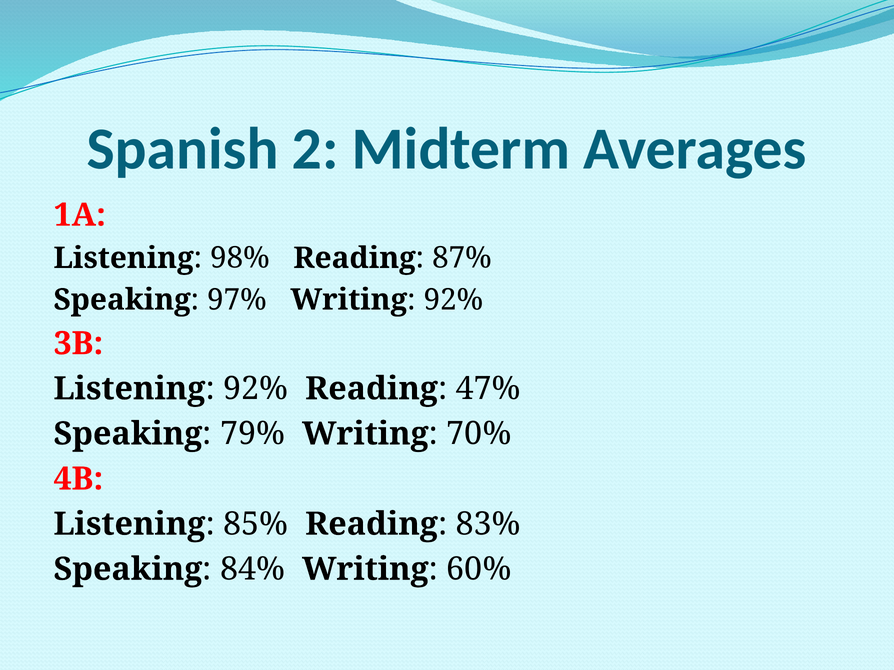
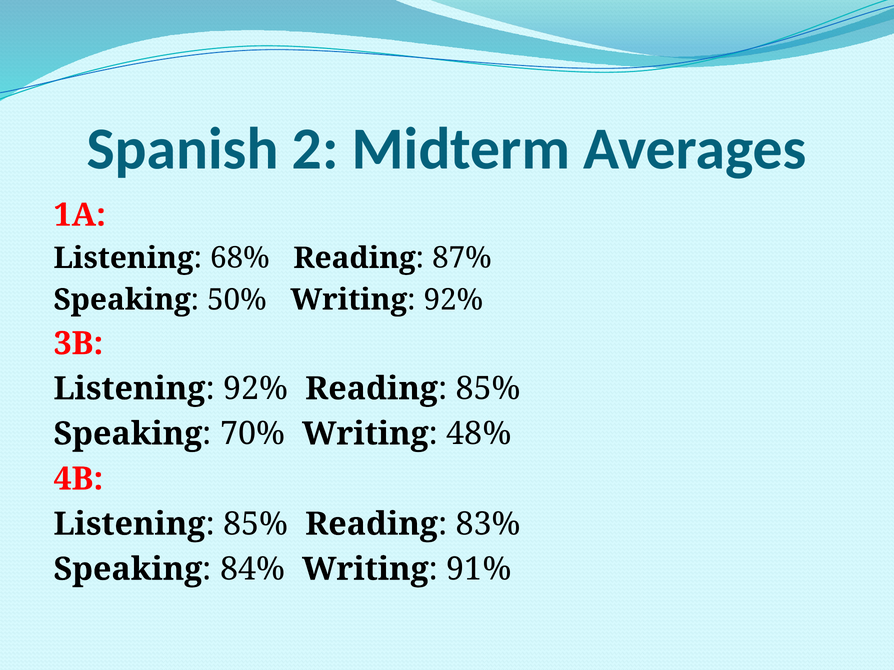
98%: 98% -> 68%
97%: 97% -> 50%
Reading 47%: 47% -> 85%
79%: 79% -> 70%
70%: 70% -> 48%
60%: 60% -> 91%
